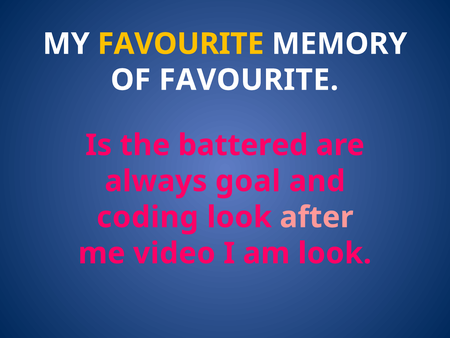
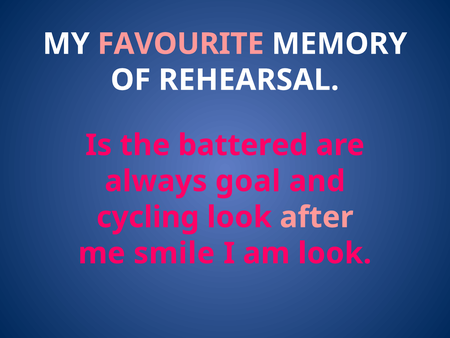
FAVOURITE at (181, 44) colour: yellow -> pink
OF FAVOURITE: FAVOURITE -> REHEARSAL
coding: coding -> cycling
video: video -> smile
